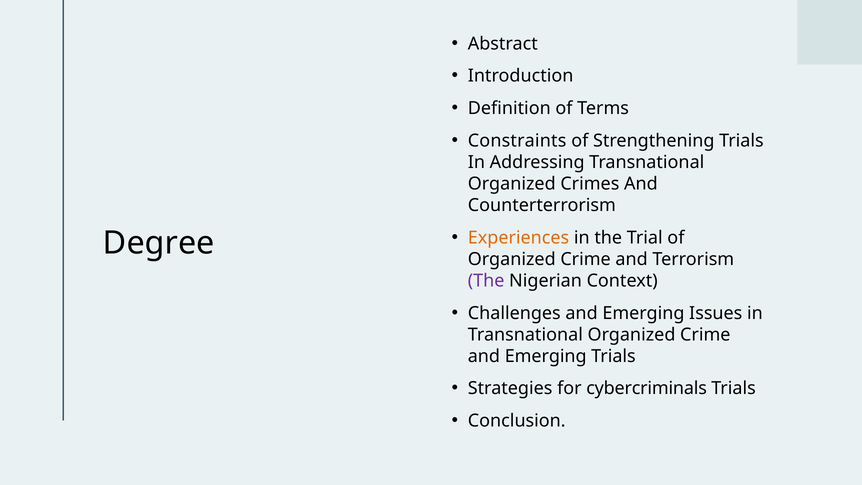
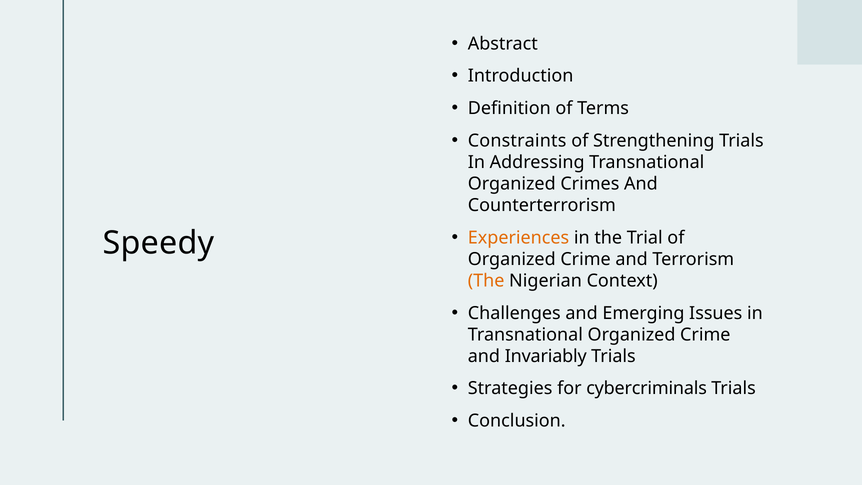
Degree: Degree -> Speedy
The at (486, 281) colour: purple -> orange
Emerging at (546, 356): Emerging -> Invariably
